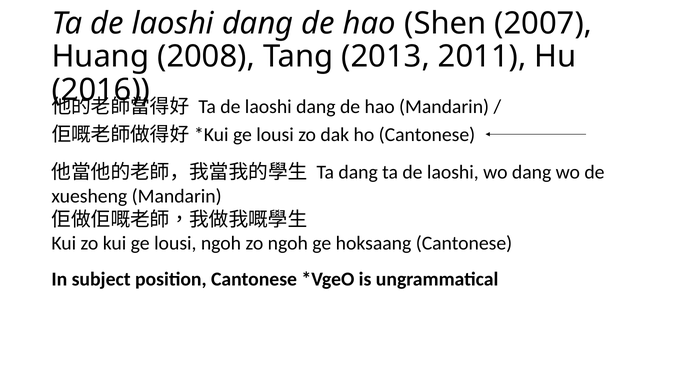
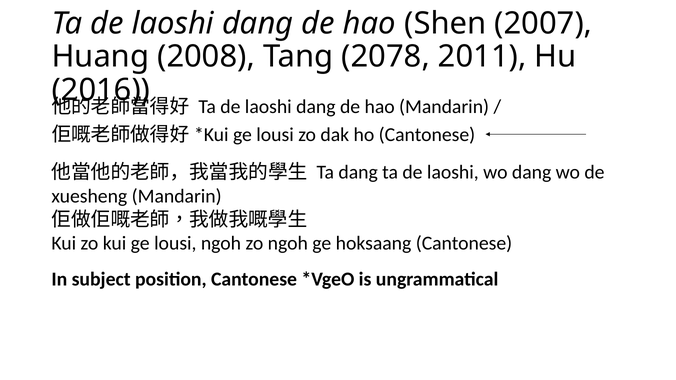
2013: 2013 -> 2078
